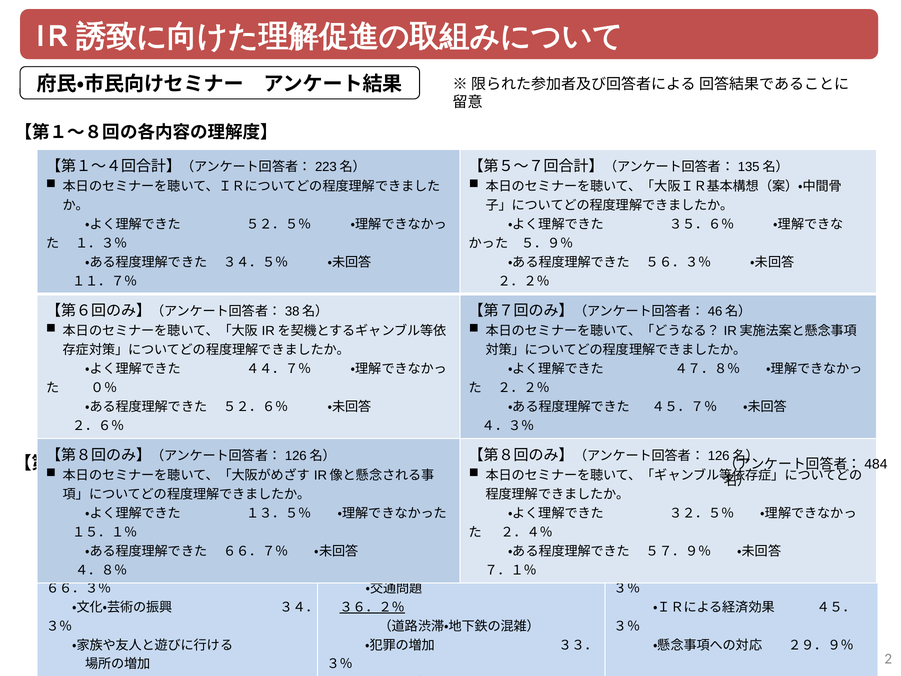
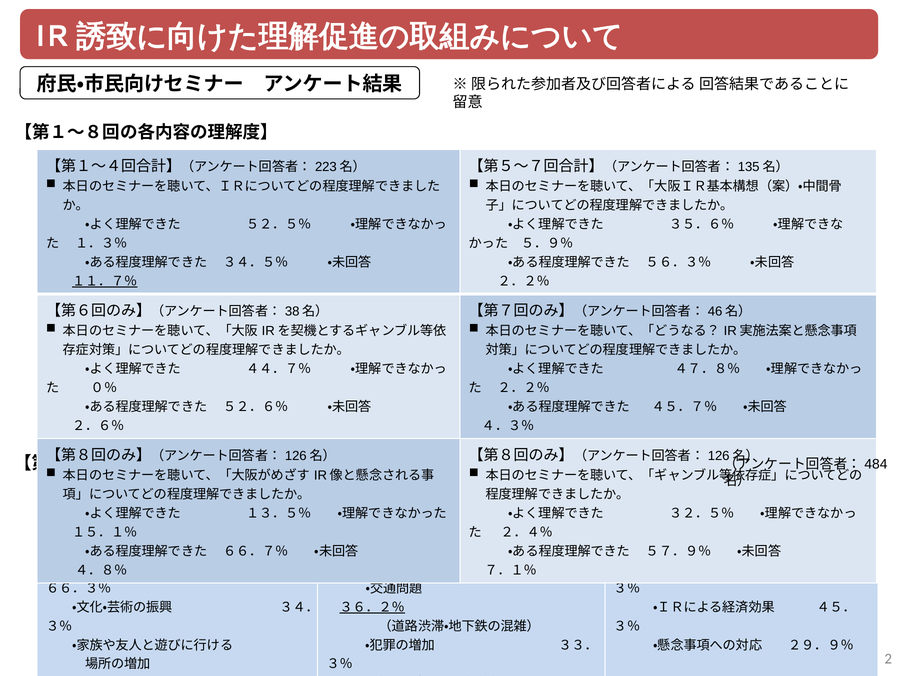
１１．７％ underline: none -> present
